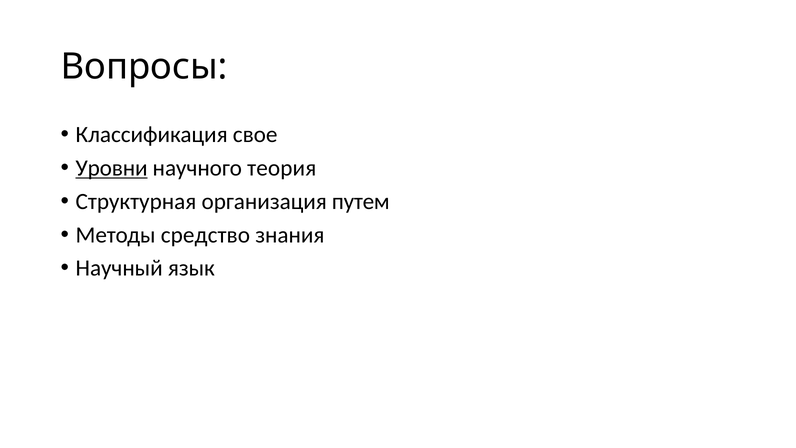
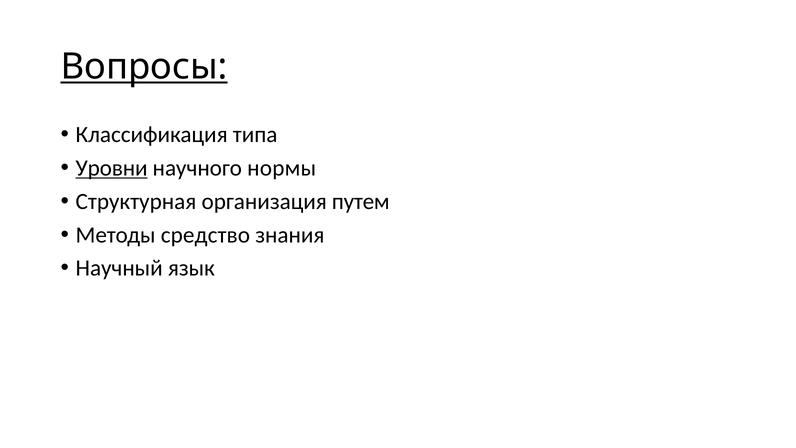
Вопросы underline: none -> present
свое: свое -> типа
теория: теория -> нормы
